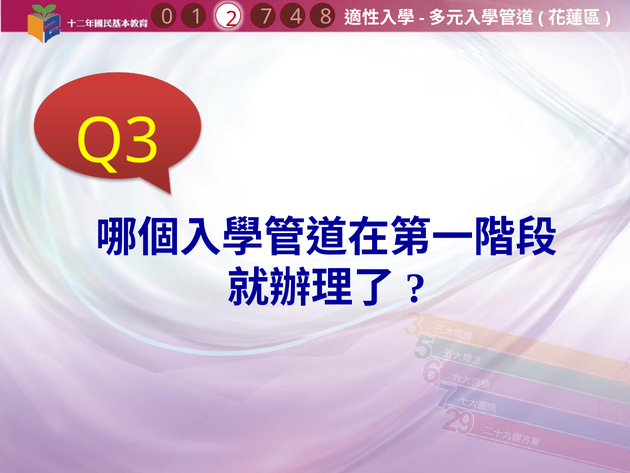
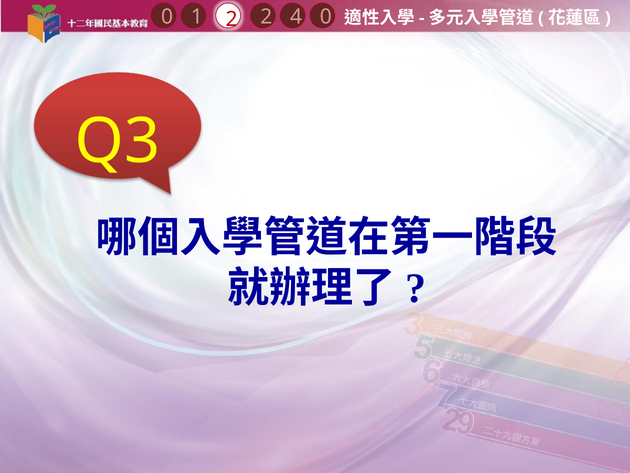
4 8: 8 -> 0
2 7: 7 -> 2
